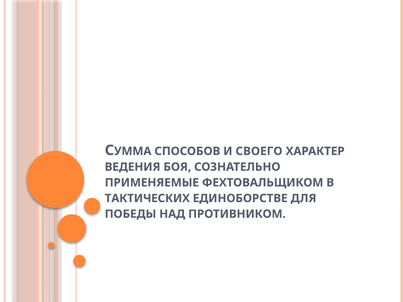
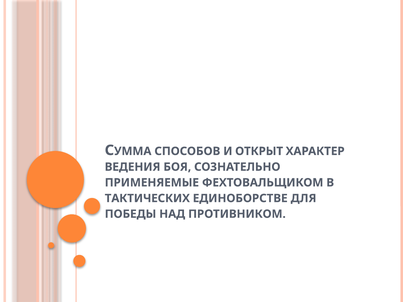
СВОЕГО: СВОЕГО -> ОТКРЫТ
